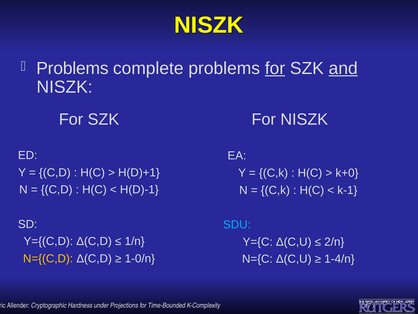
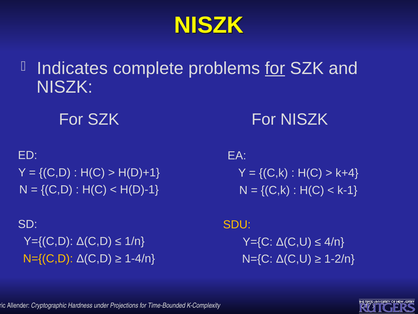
Problems at (72, 68): Problems -> Indicates
and underline: present -> none
k+0: k+0 -> k+4
SDU colour: light blue -> yellow
2/n: 2/n -> 4/n
1-0/n: 1-0/n -> 1-4/n
1-4/n: 1-4/n -> 1-2/n
